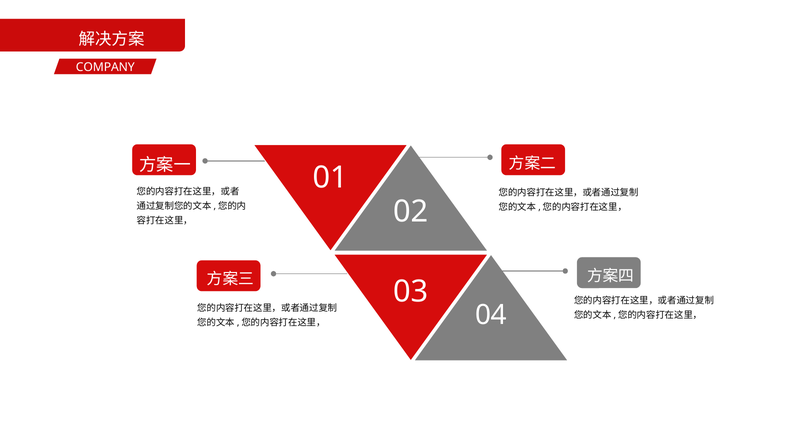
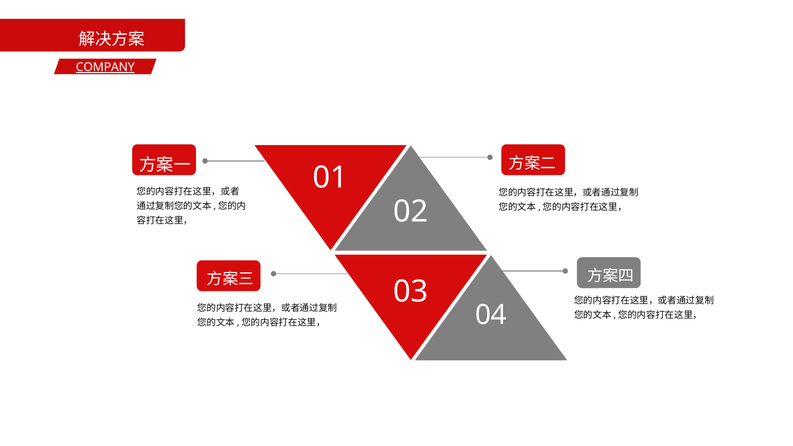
COMPANY underline: none -> present
